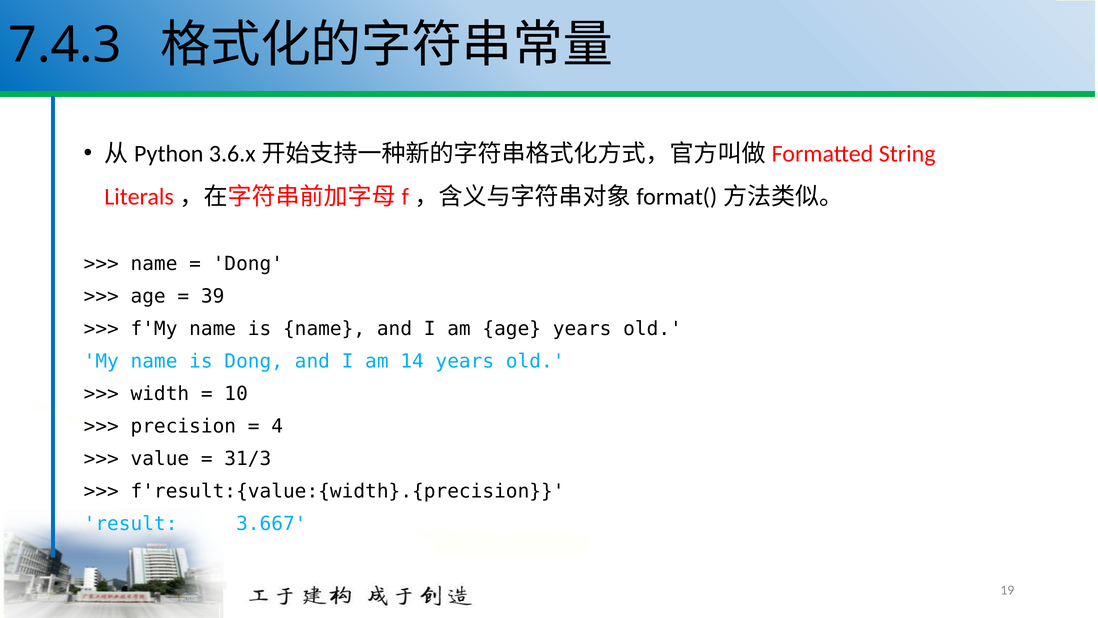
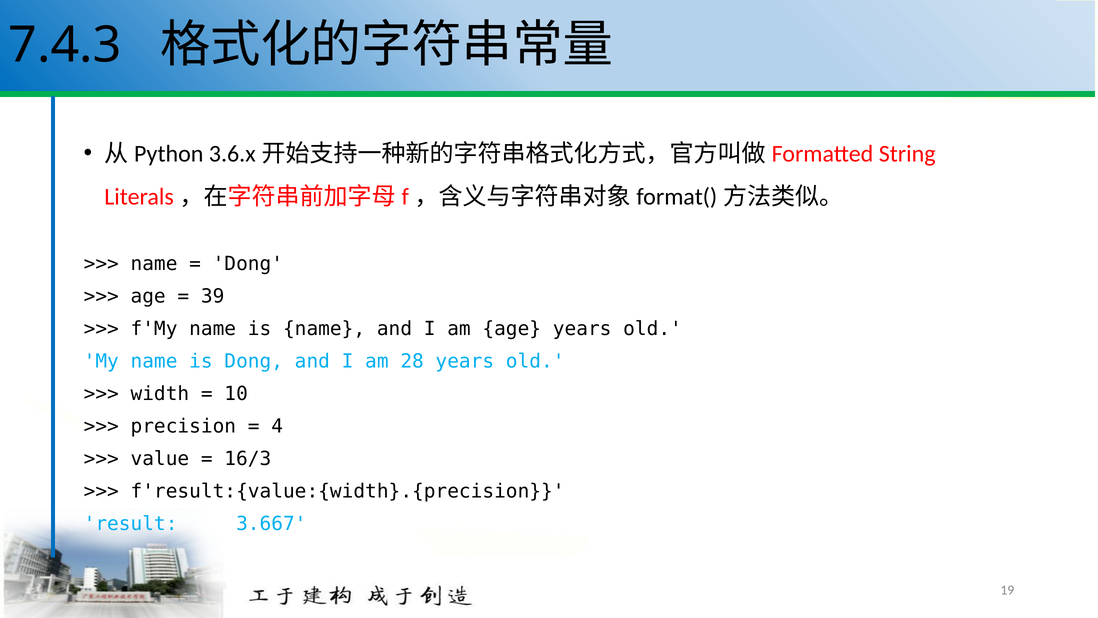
14: 14 -> 28
31/3: 31/3 -> 16/3
